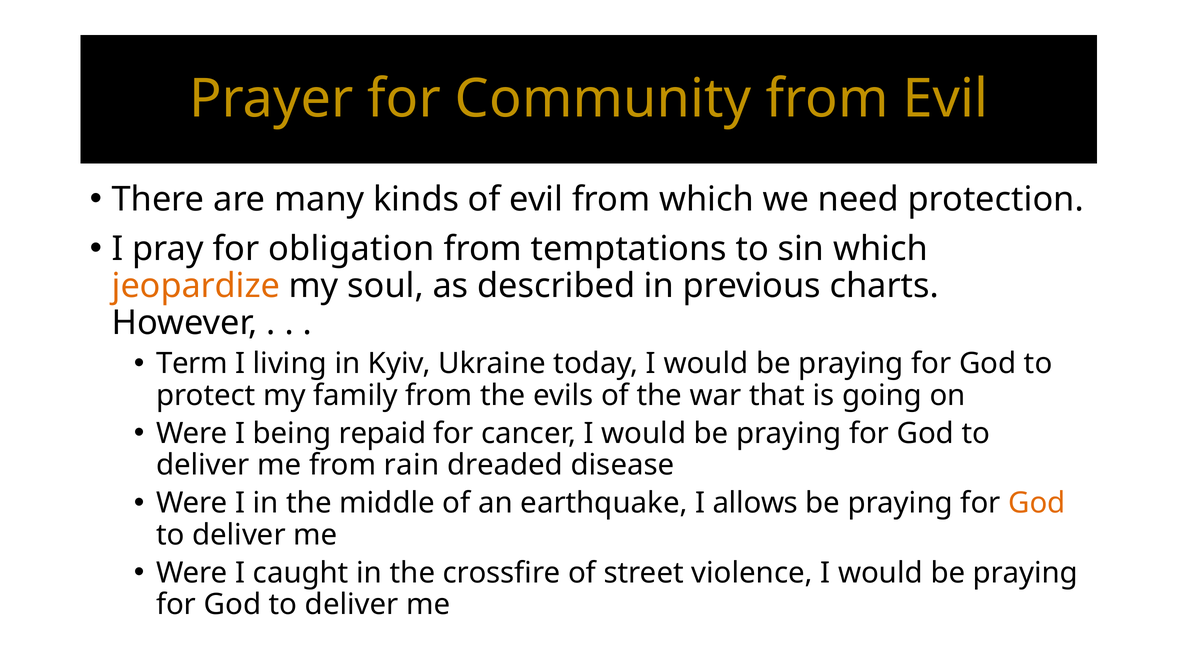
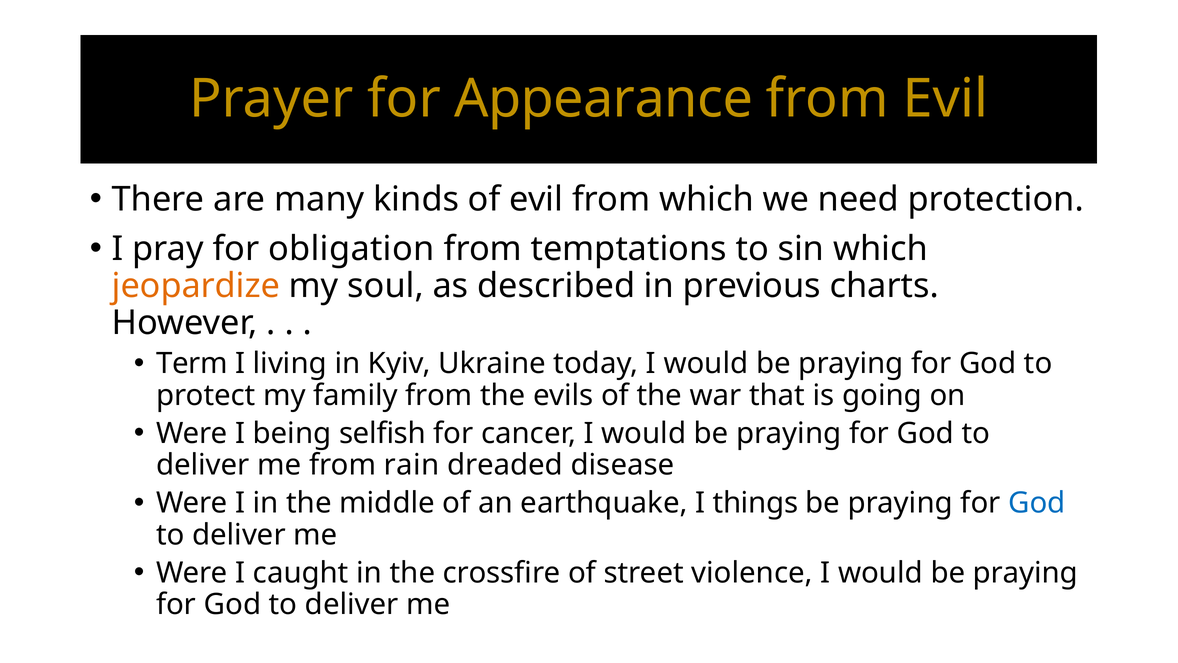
Community: Community -> Appearance
repaid: repaid -> selfish
allows: allows -> things
God at (1037, 503) colour: orange -> blue
